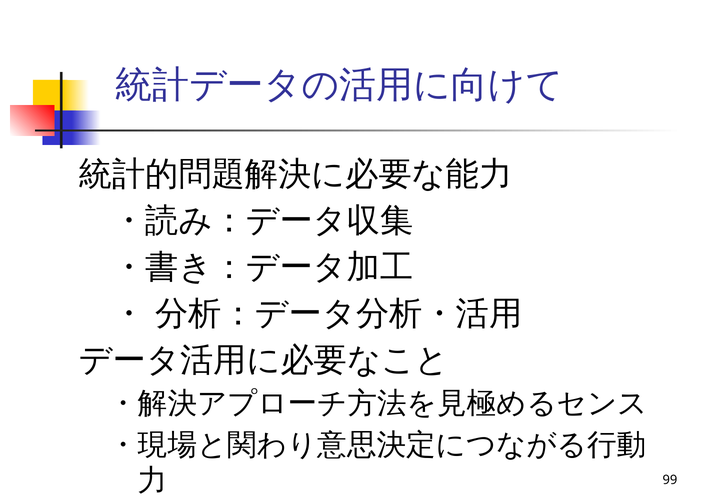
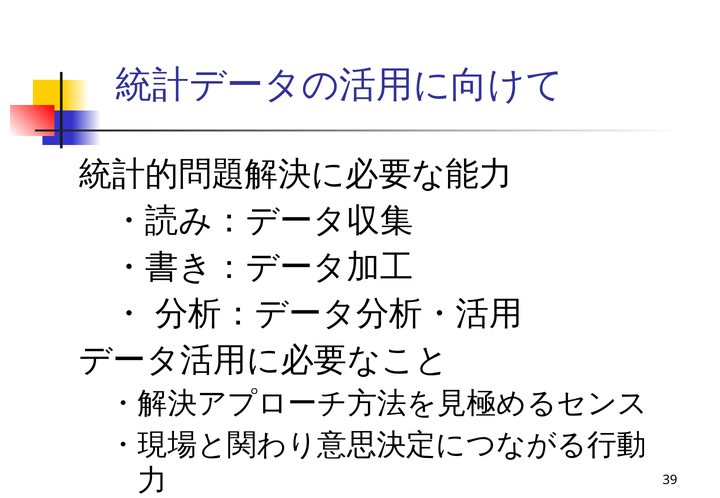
99: 99 -> 39
